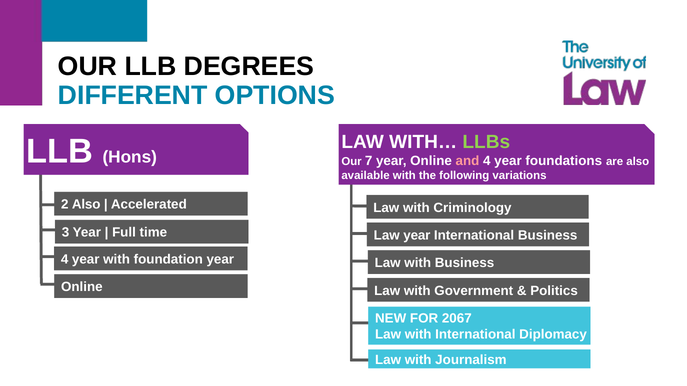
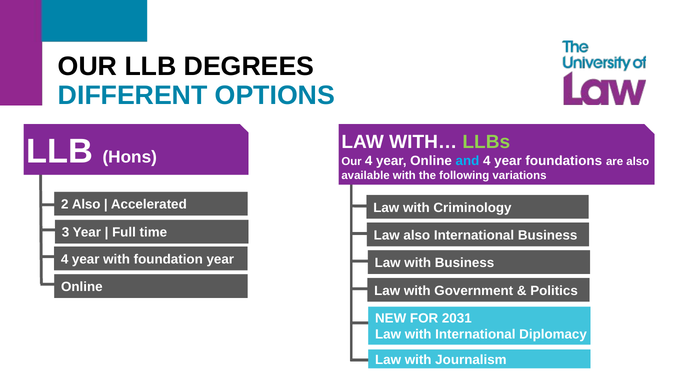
Our 7: 7 -> 4
and colour: pink -> light blue
Law year: year -> also
2067: 2067 -> 2031
